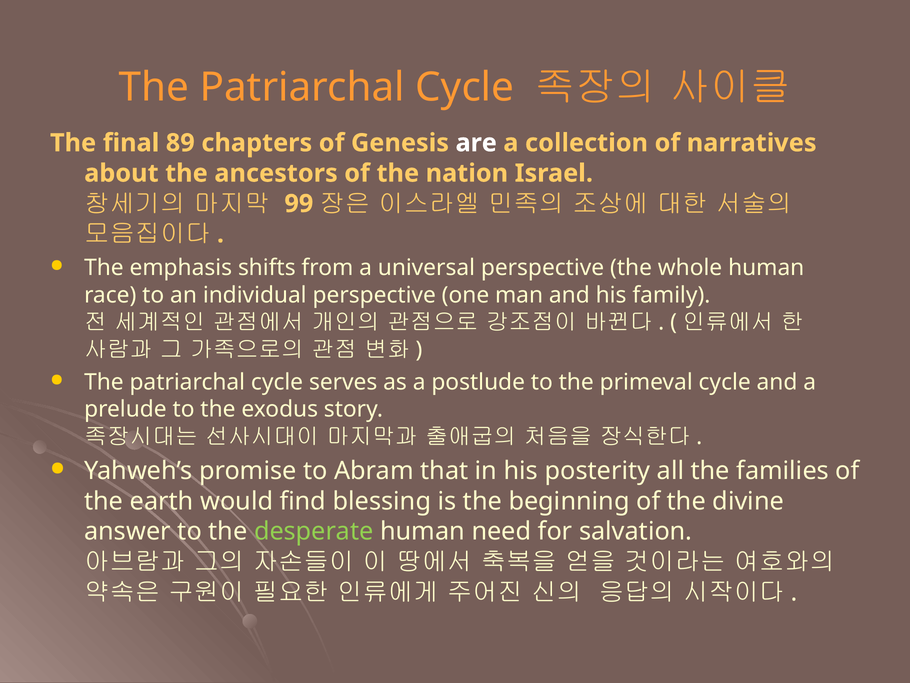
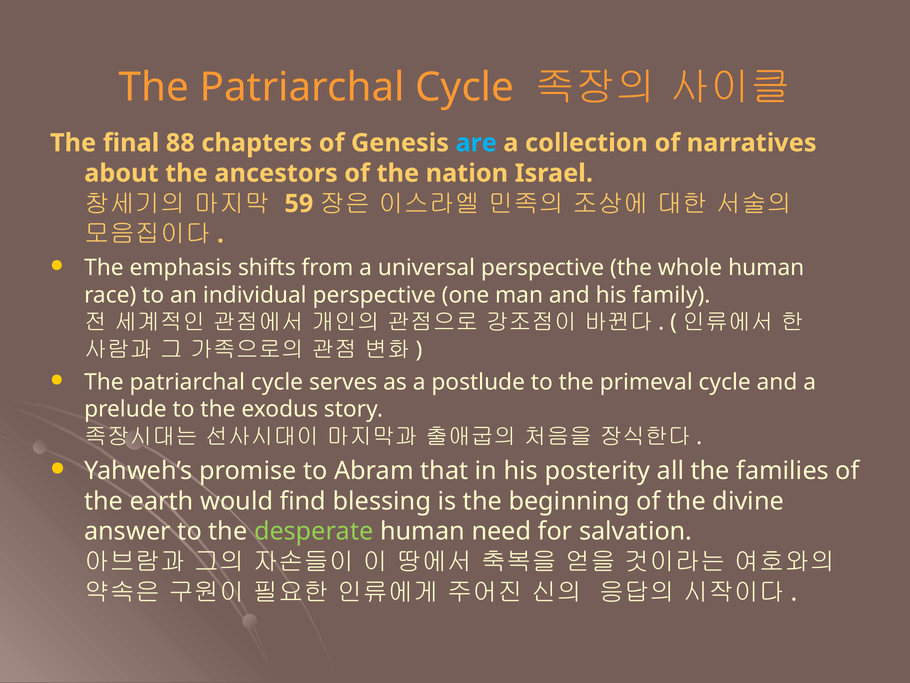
89: 89 -> 88
are colour: white -> light blue
99: 99 -> 59
